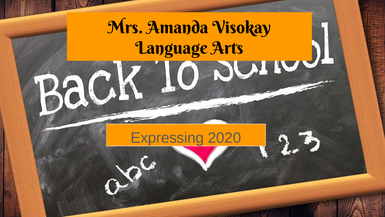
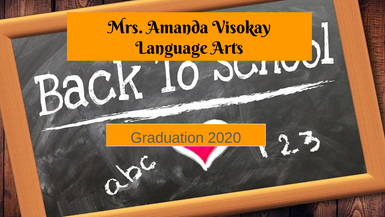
Expressing: Expressing -> Graduation
